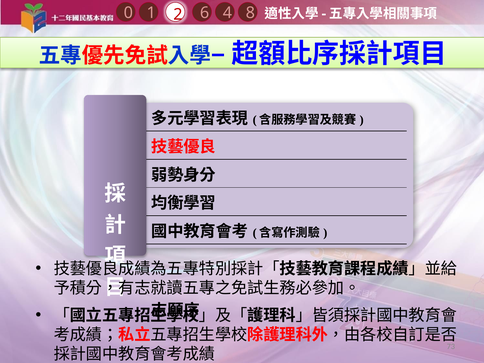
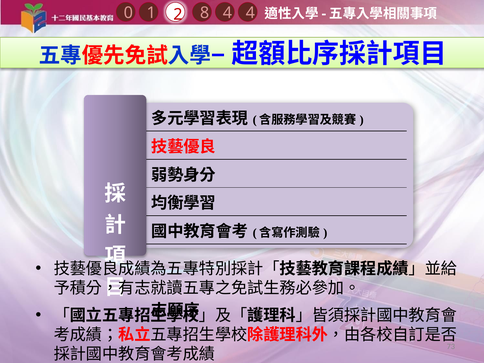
4 8: 8 -> 4
6: 6 -> 8
